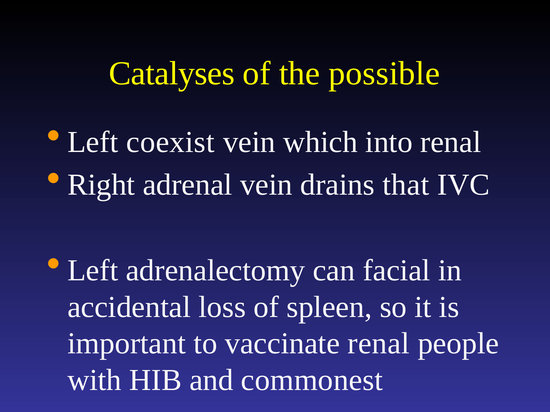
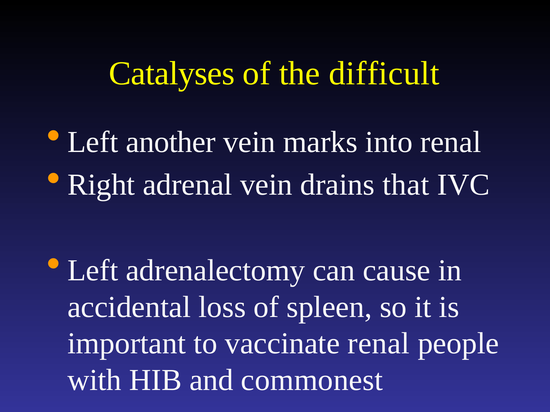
possible: possible -> difficult
coexist: coexist -> another
which: which -> marks
facial: facial -> cause
